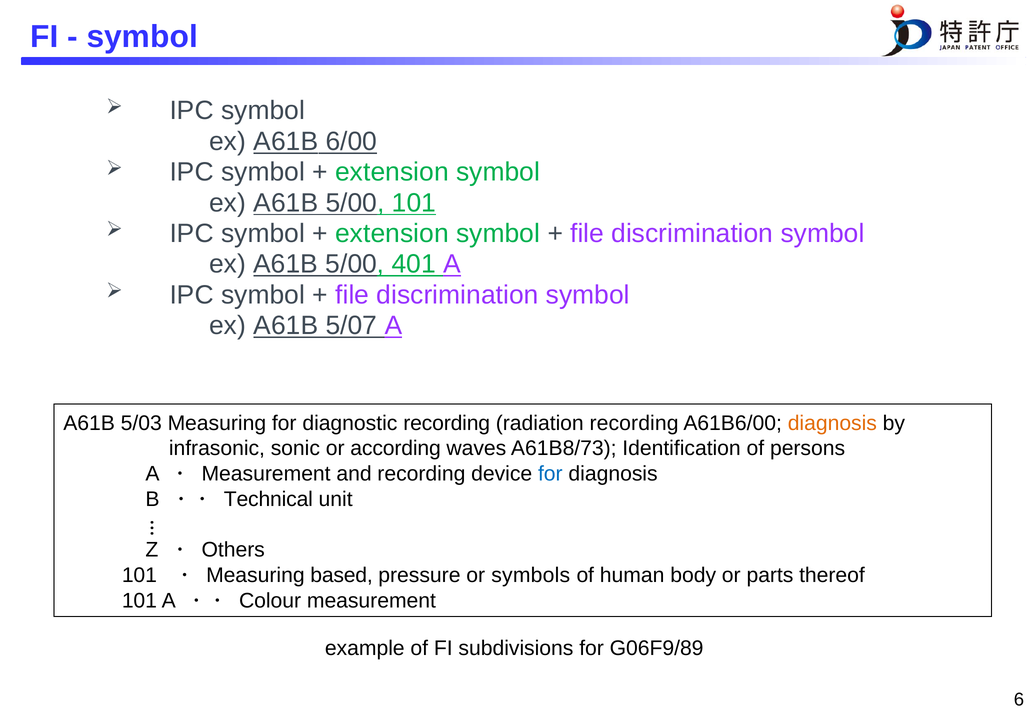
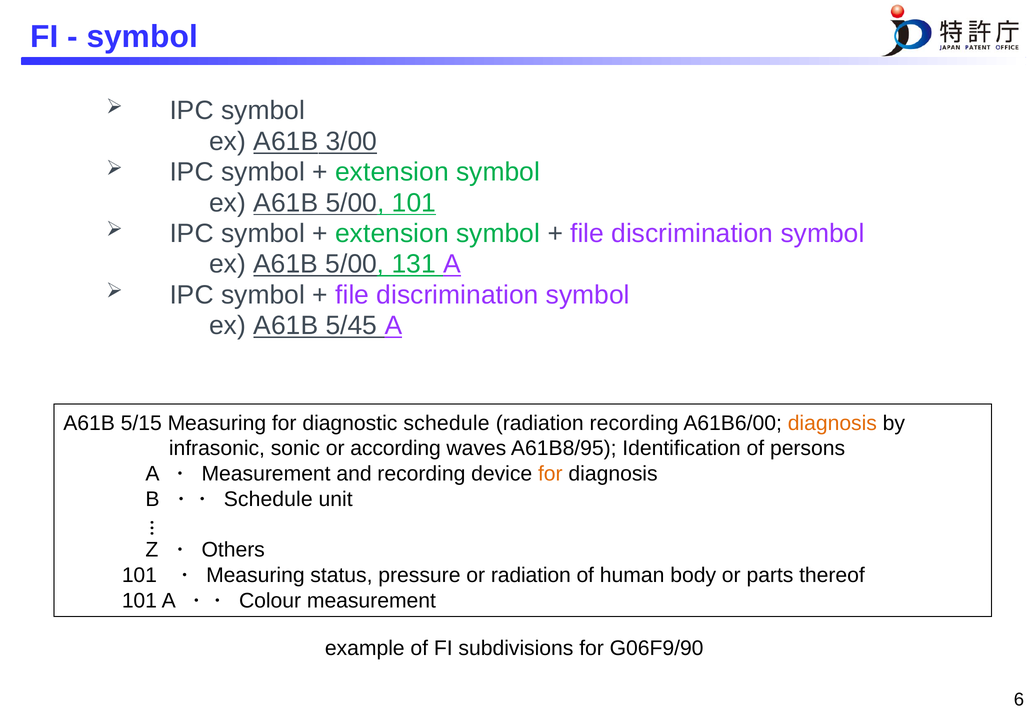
6/00: 6/00 -> 3/00
401: 401 -> 131
5/07: 5/07 -> 5/45
5/03: 5/03 -> 5/15
diagnostic recording: recording -> schedule
A61B8/73: A61B8/73 -> A61B8/95
for at (550, 474) colour: blue -> orange
Technical at (268, 500): Technical -> Schedule
based: based -> status
or symbols: symbols -> radiation
G06F9/89: G06F9/89 -> G06F9/90
